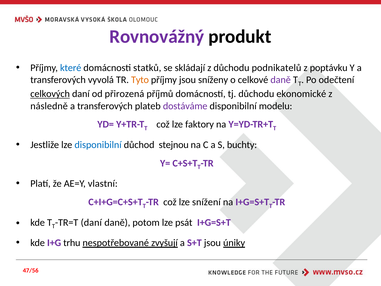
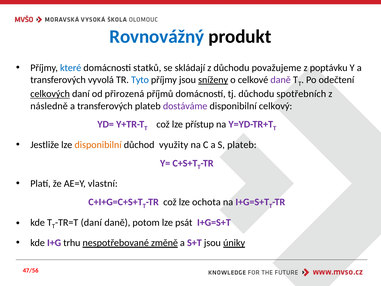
Rovnovážný colour: purple -> blue
podnikatelů: podnikatelů -> považujeme
Tyto colour: orange -> blue
sníženy underline: none -> present
ekonomické: ekonomické -> spotřebních
modelu: modelu -> celkový
faktory: faktory -> přístup
disponibilní at (98, 145) colour: blue -> orange
stejnou: stejnou -> využity
S buchty: buchty -> plateb
snížení: snížení -> ochota
zvyšují: zvyšují -> změně
